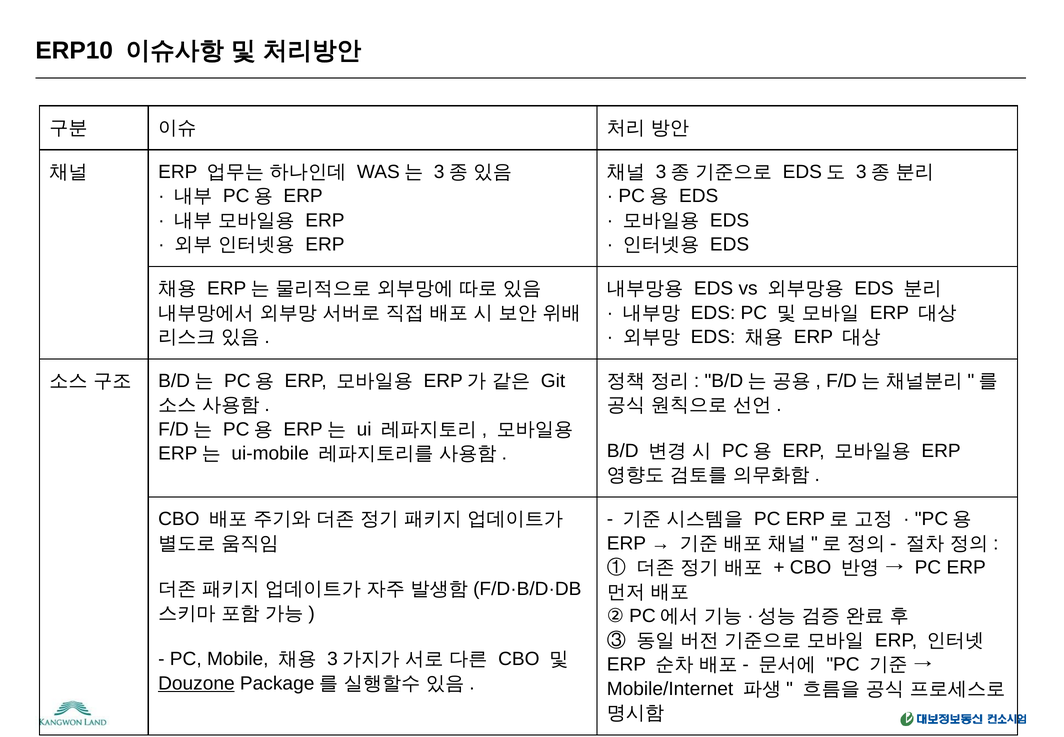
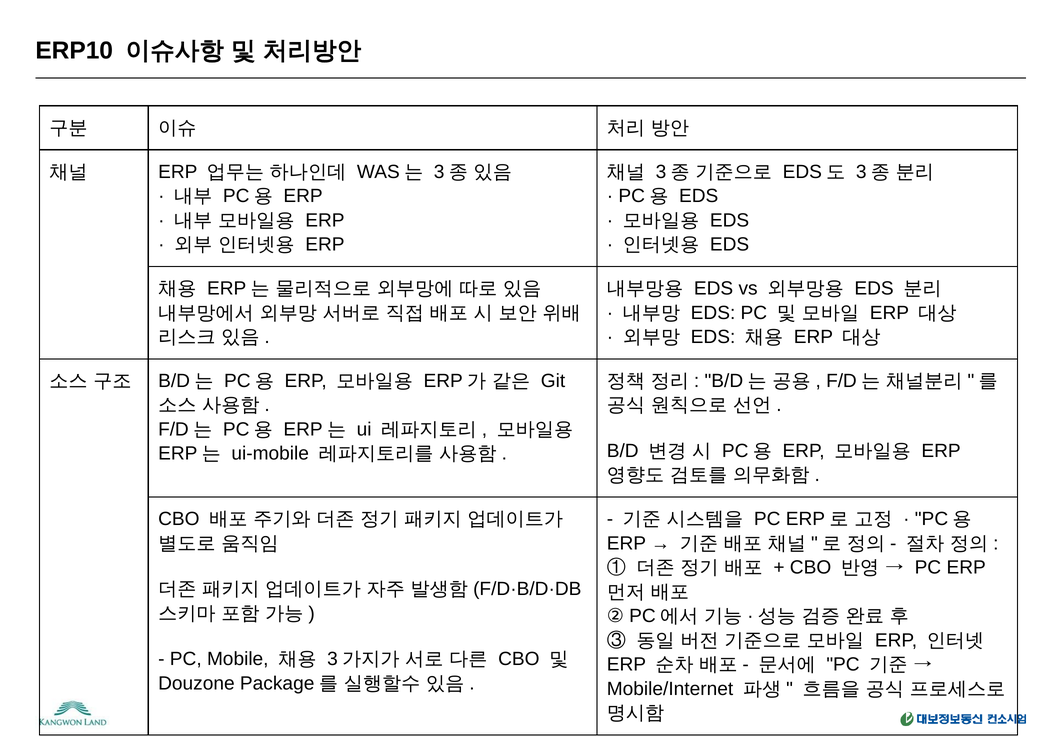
Douzone underline: present -> none
